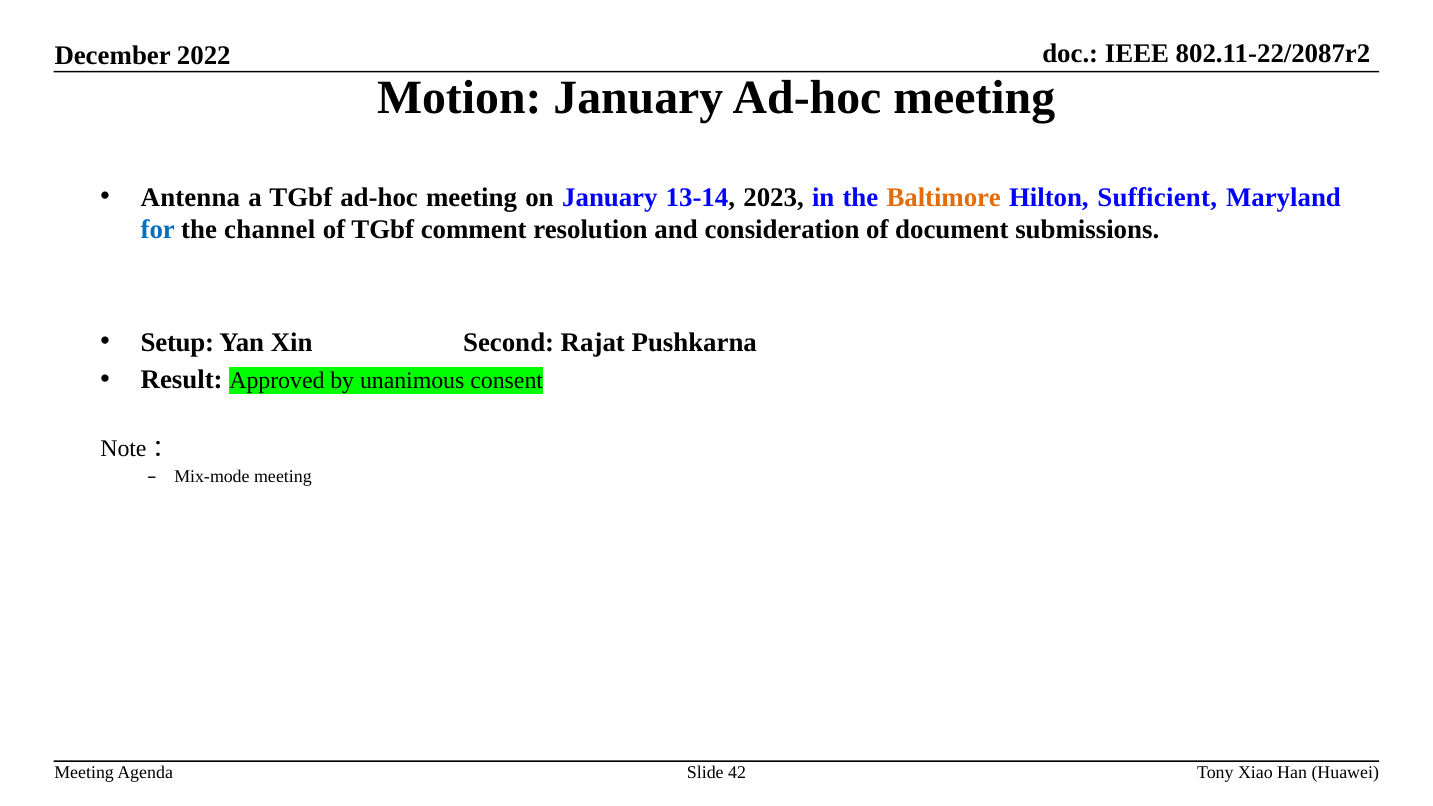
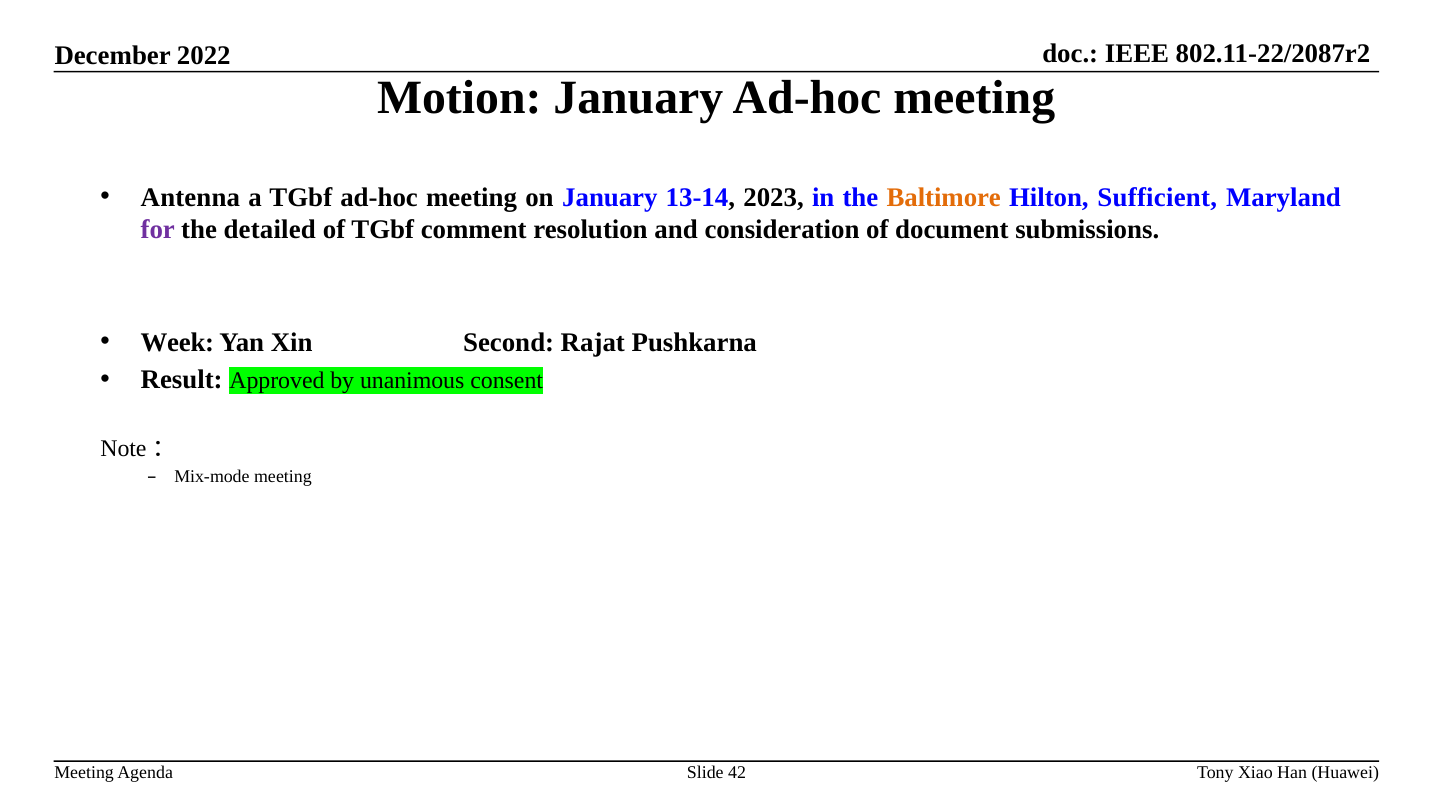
for colour: blue -> purple
channel: channel -> detailed
Setup: Setup -> Week
